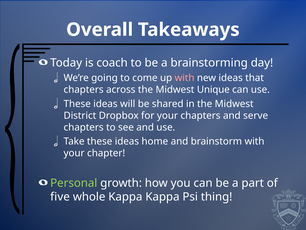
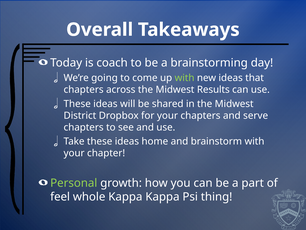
with at (185, 78) colour: pink -> light green
Unique: Unique -> Results
five: five -> feel
